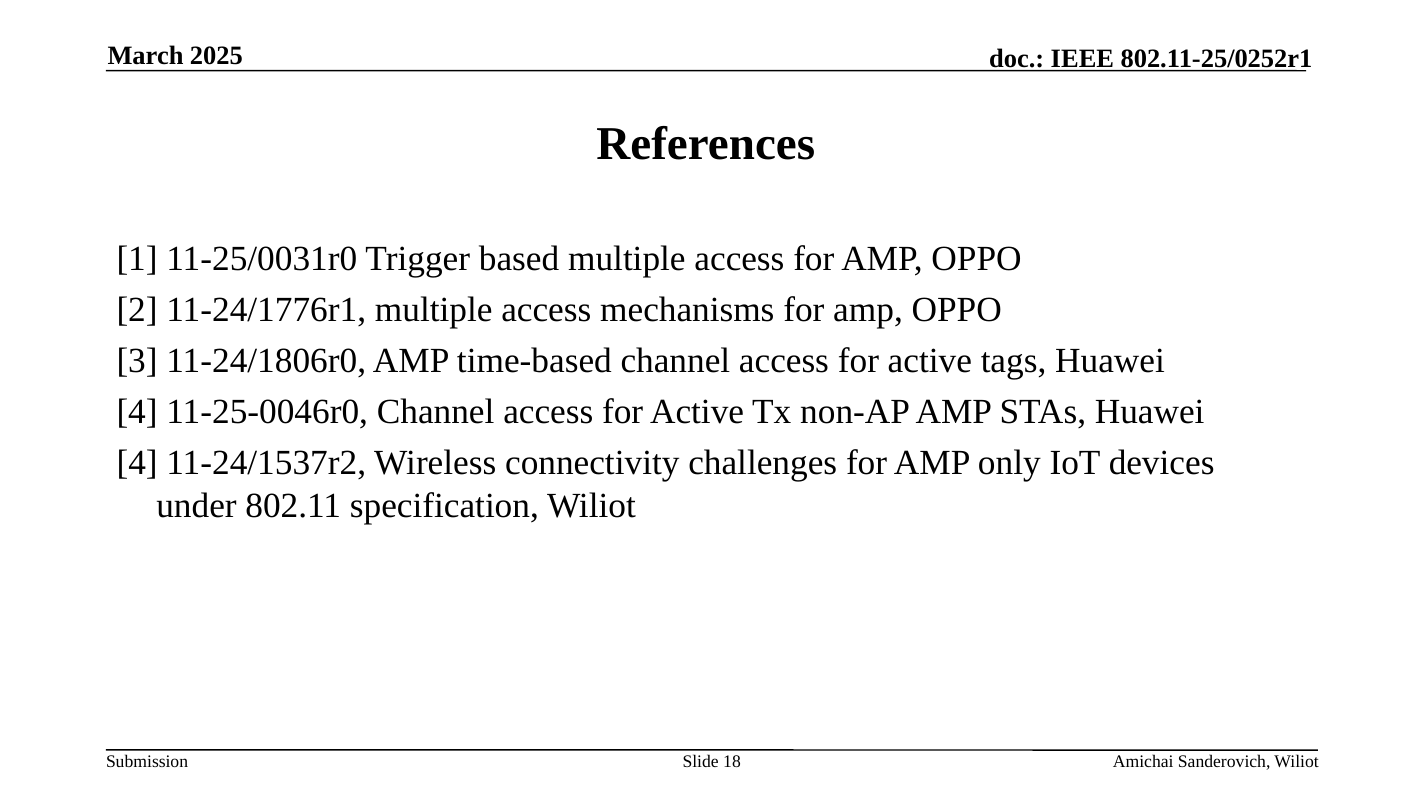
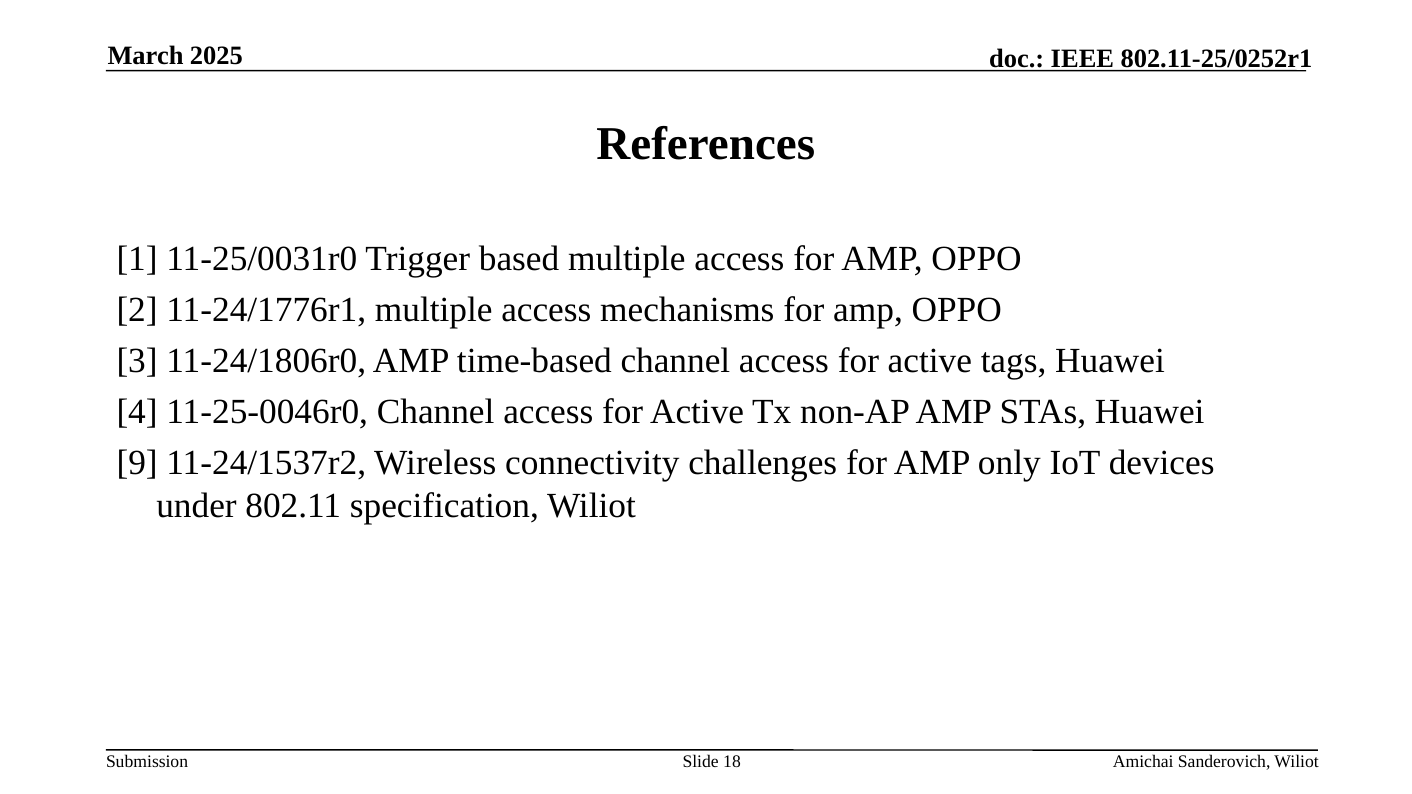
4 at (137, 463): 4 -> 9
